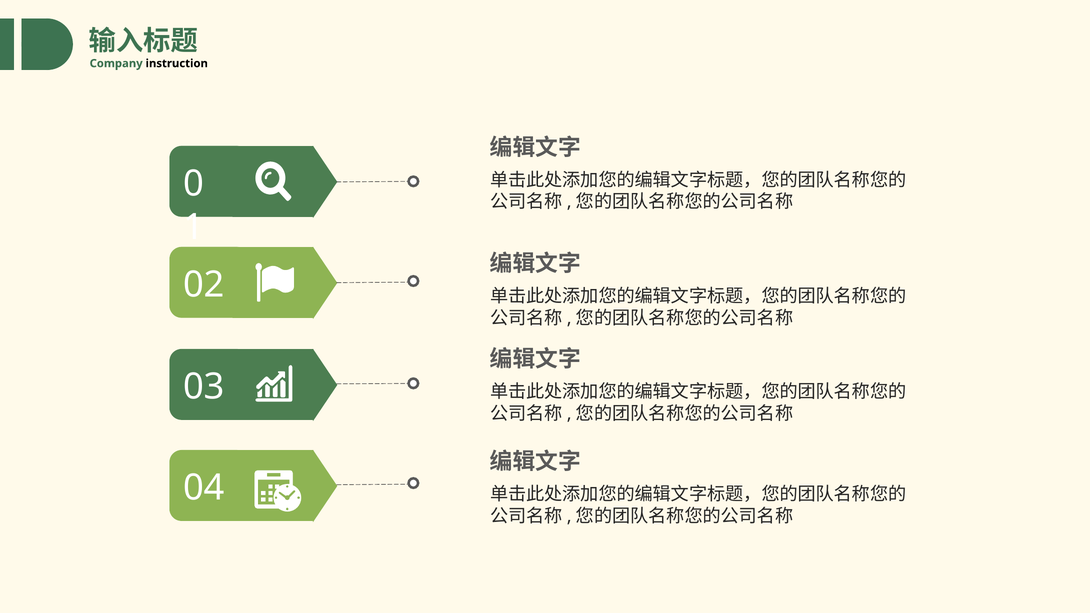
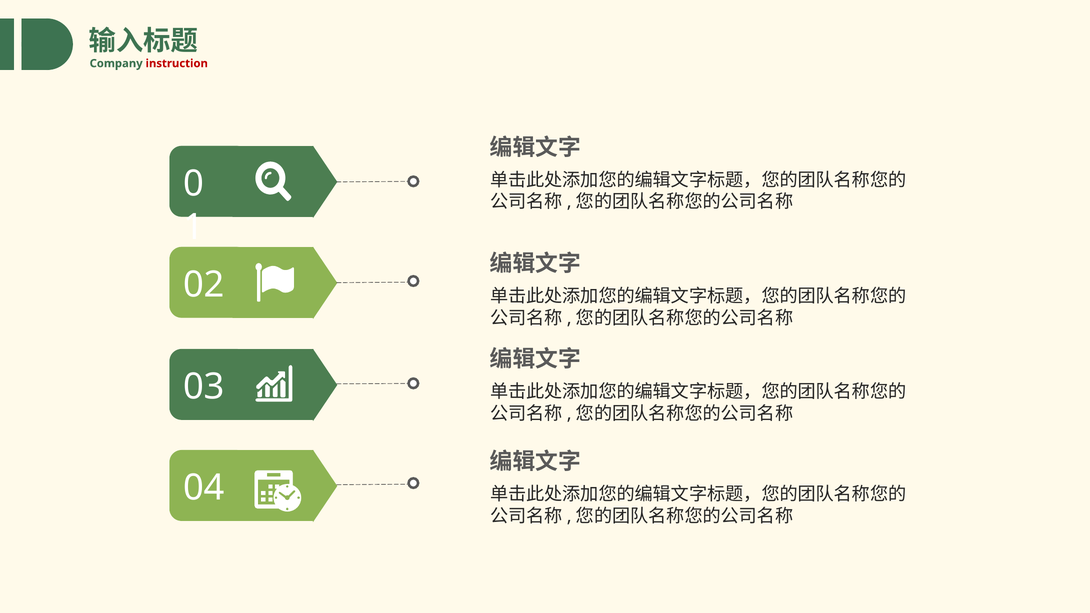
instruction colour: black -> red
